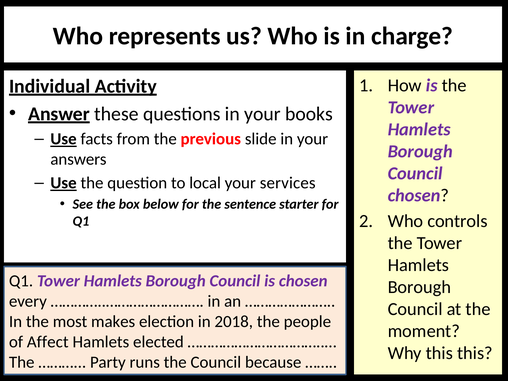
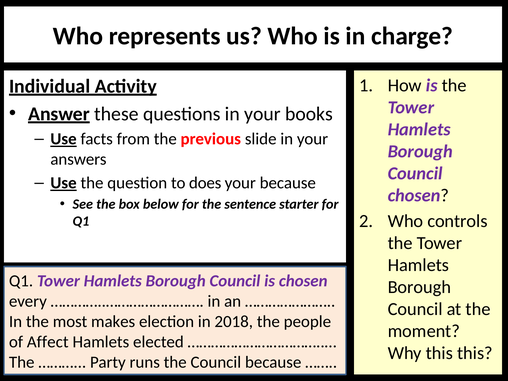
local: local -> does
your services: services -> because
